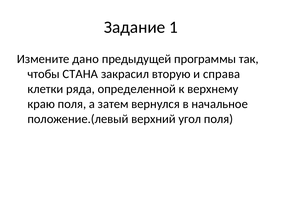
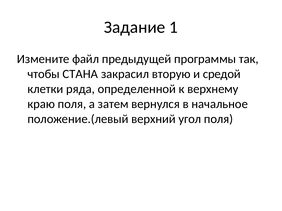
дано: дано -> файл
справа: справа -> средой
